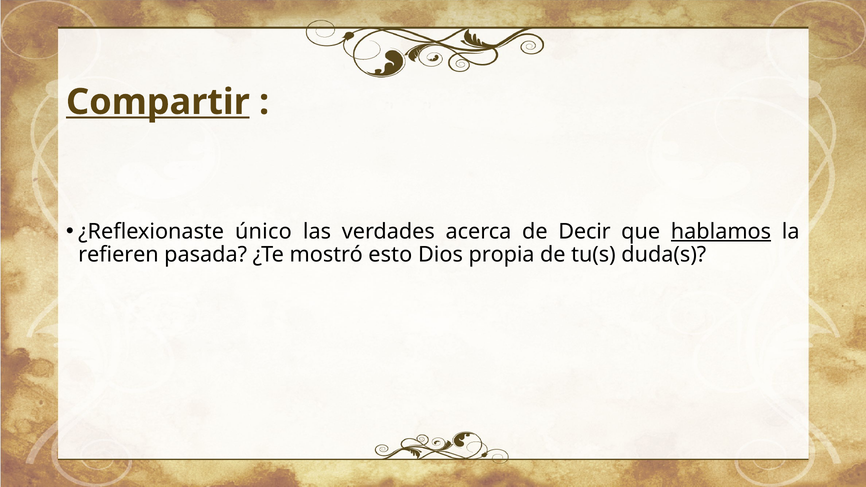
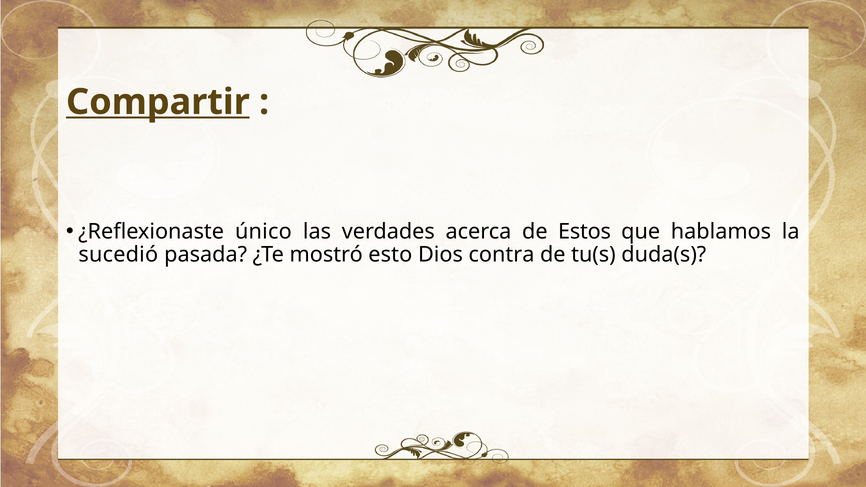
Decir: Decir -> Estos
hablamos underline: present -> none
refieren: refieren -> sucedió
propia: propia -> contra
